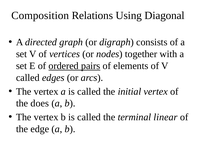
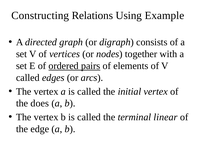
Composition: Composition -> Constructing
Diagonal: Diagonal -> Example
